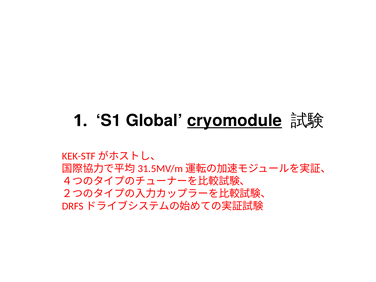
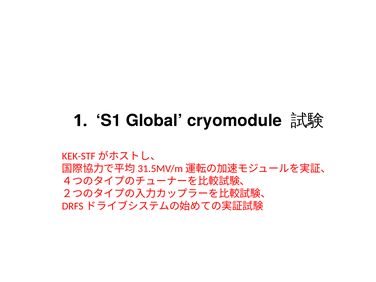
cryomodule underline: present -> none
